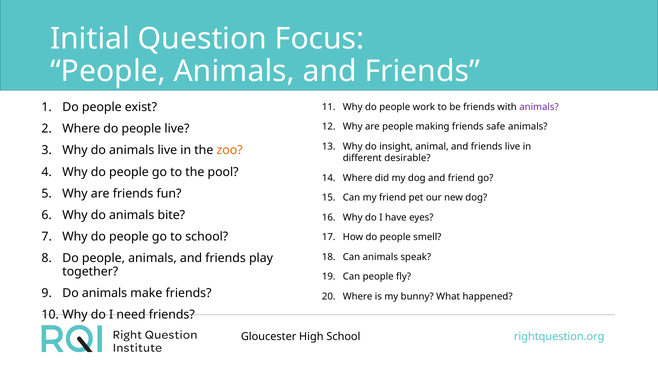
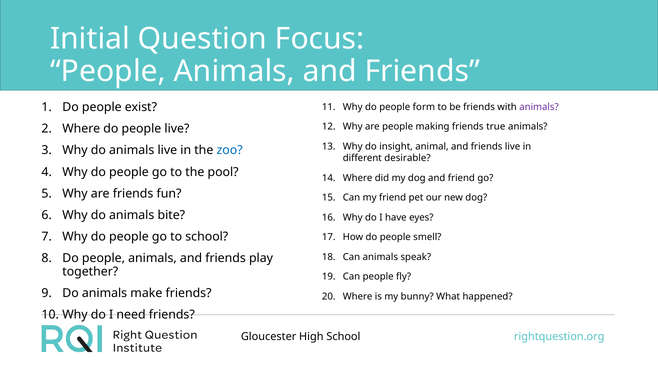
work: work -> form
safe: safe -> true
zoo colour: orange -> blue
